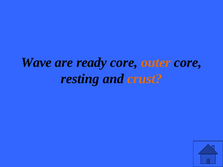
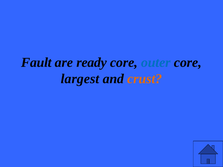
Wave: Wave -> Fault
outer colour: orange -> blue
resting: resting -> largest
